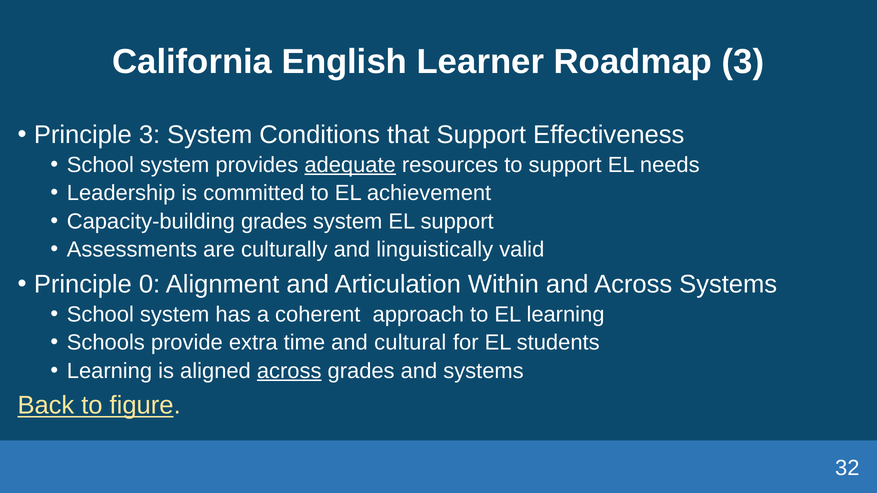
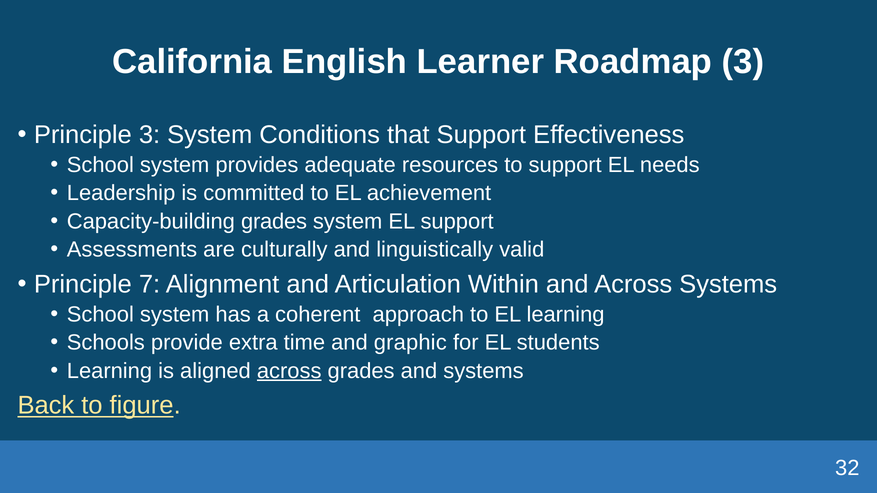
adequate underline: present -> none
0: 0 -> 7
cultural: cultural -> graphic
